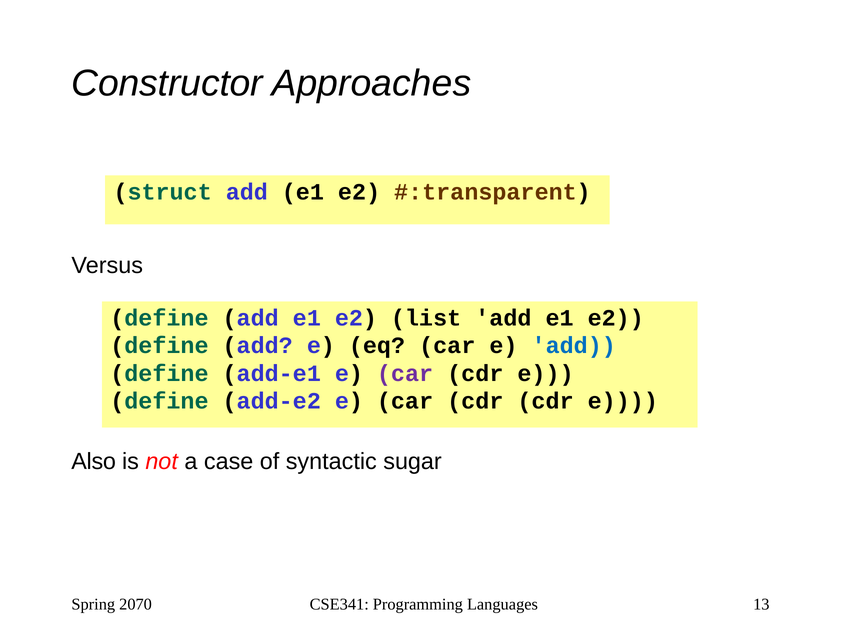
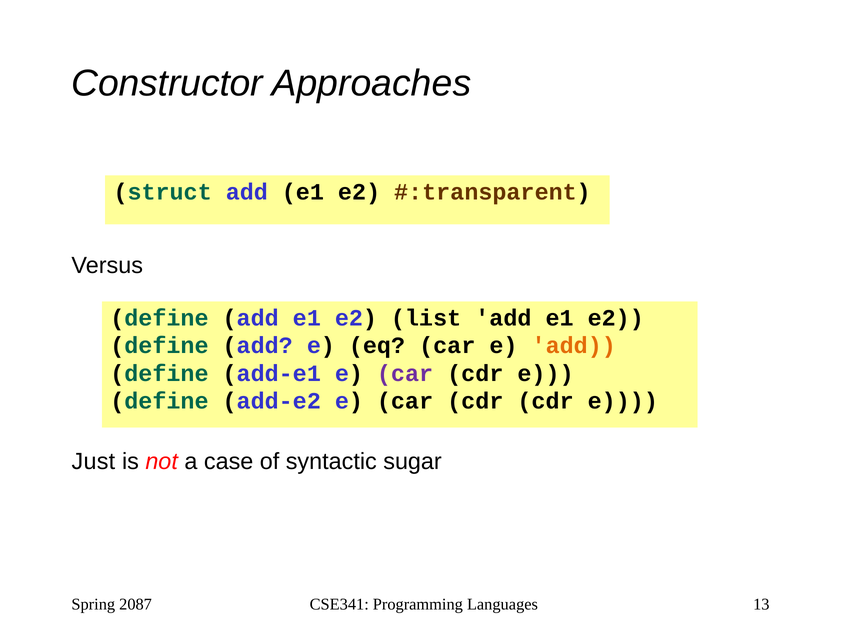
add at (574, 346) colour: blue -> orange
Also: Also -> Just
2070: 2070 -> 2087
